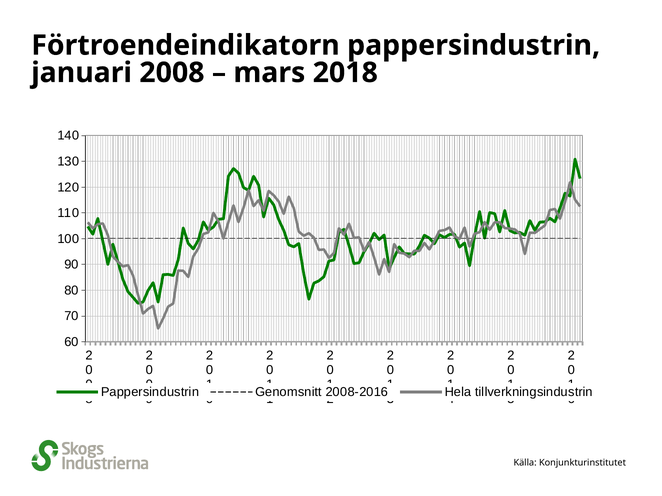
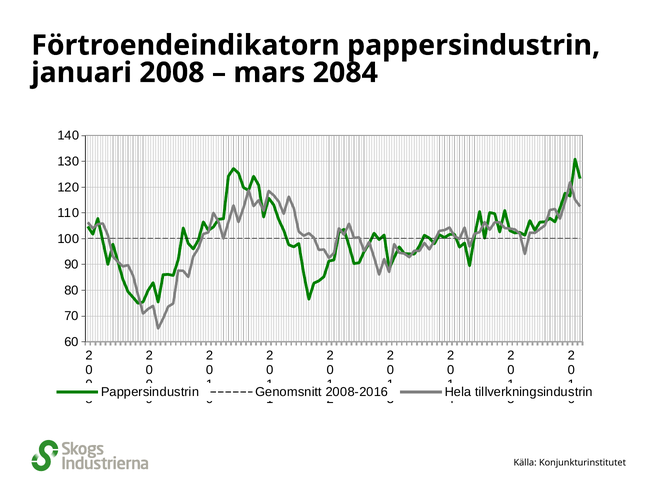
2018: 2018 -> 2084
